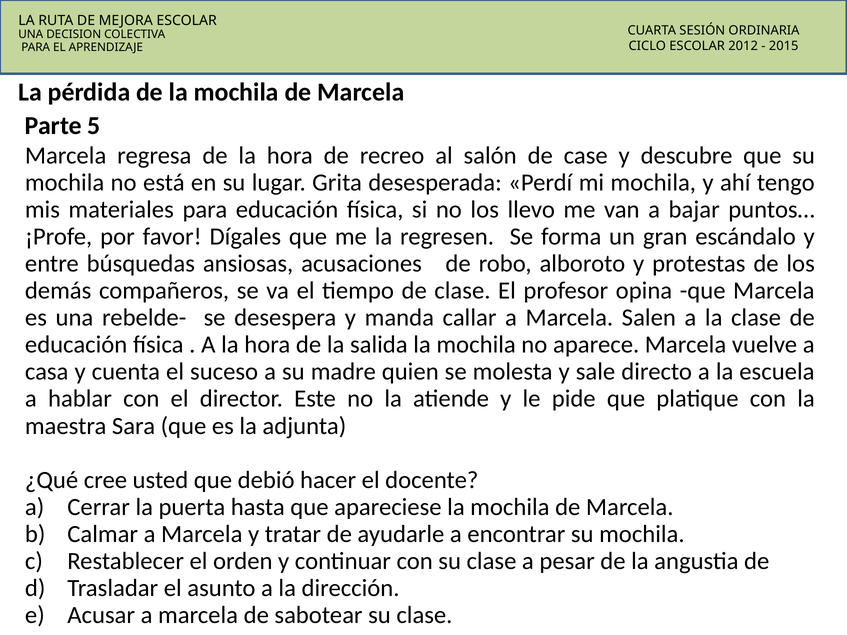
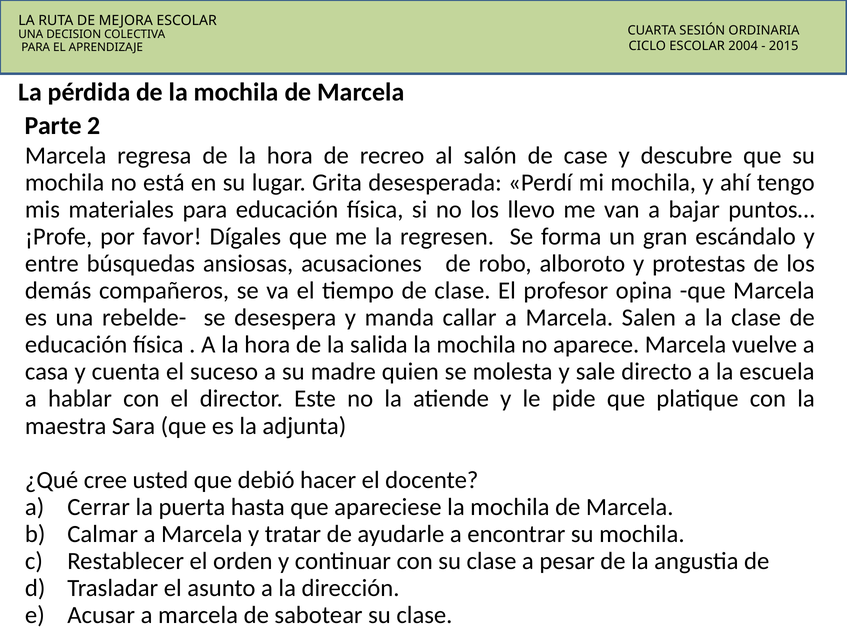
2012: 2012 -> 2004
5: 5 -> 2
